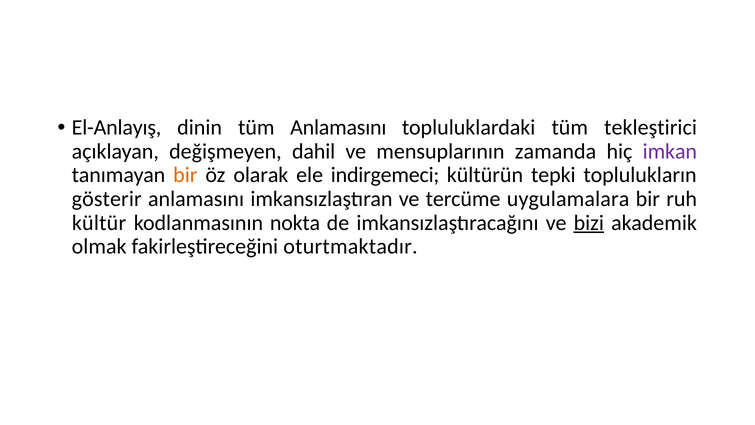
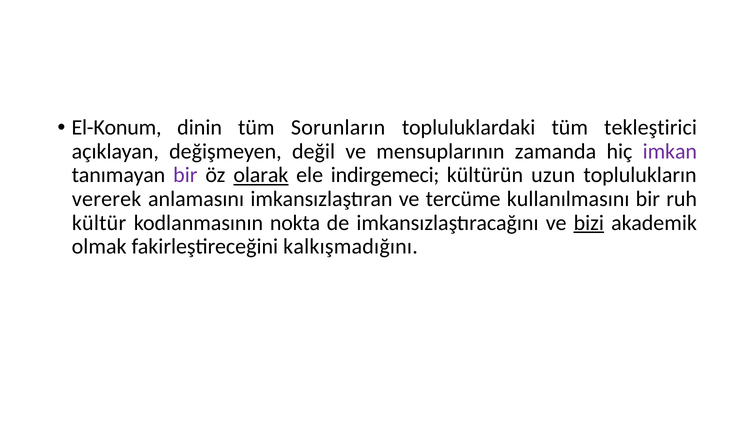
El-Anlayış: El-Anlayış -> El-Konum
tüm Anlamasını: Anlamasını -> Sorunların
dahil: dahil -> değil
bir at (185, 175) colour: orange -> purple
olarak underline: none -> present
tepki: tepki -> uzun
gösterir: gösterir -> vererek
uygulamalara: uygulamalara -> kullanılmasını
oturtmaktadır: oturtmaktadır -> kalkışmadığını
